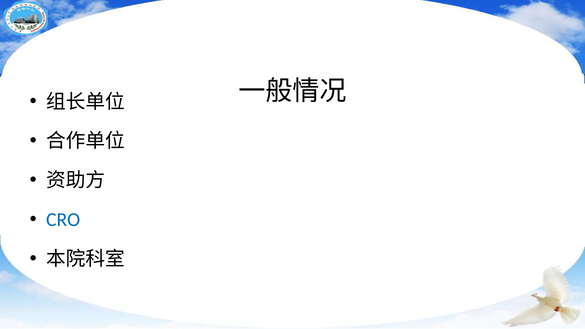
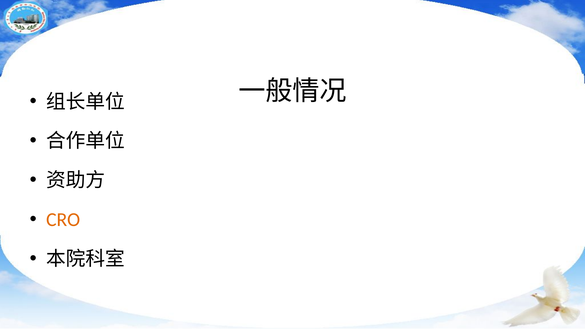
CRO colour: blue -> orange
